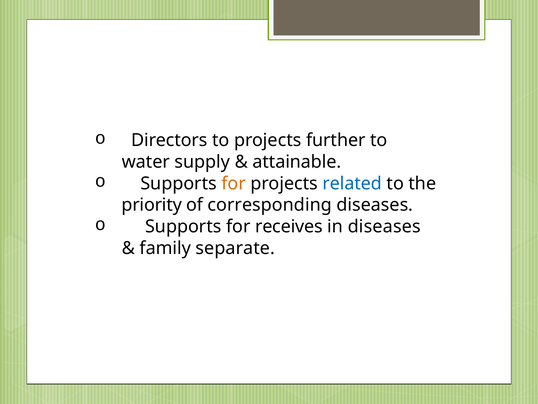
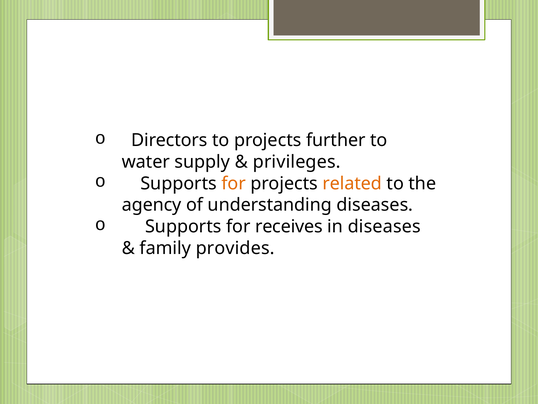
attainable: attainable -> privileges
related colour: blue -> orange
priority: priority -> agency
corresponding: corresponding -> understanding
separate: separate -> provides
